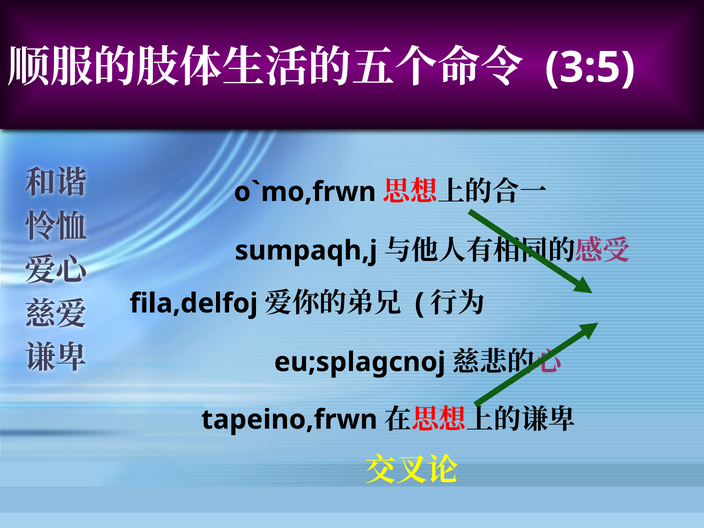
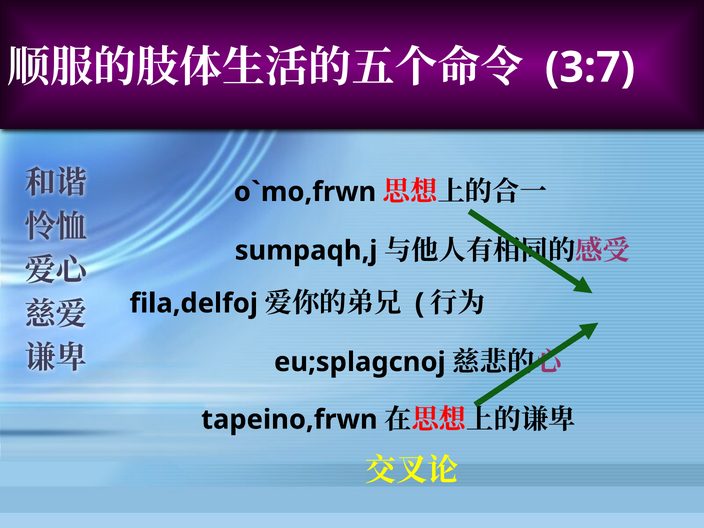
3:5: 3:5 -> 3:7
